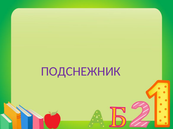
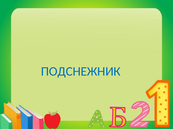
ПОДСНЕЖНИК colour: purple -> blue
